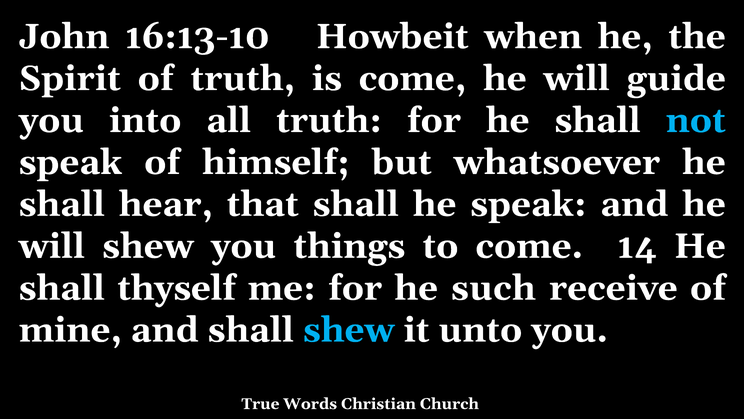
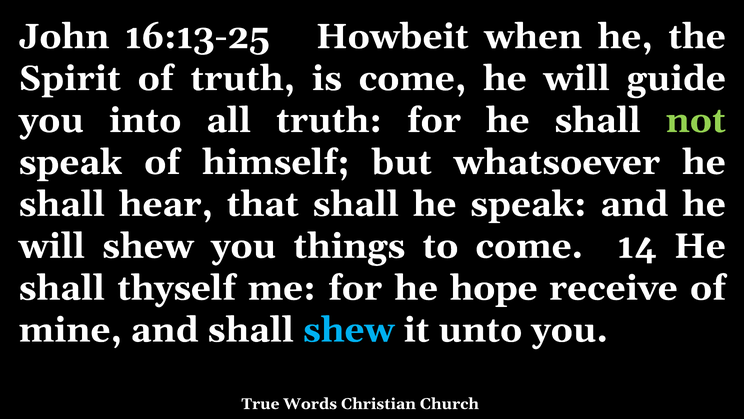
16:13-10: 16:13-10 -> 16:13-25
not colour: light blue -> light green
such: such -> hope
